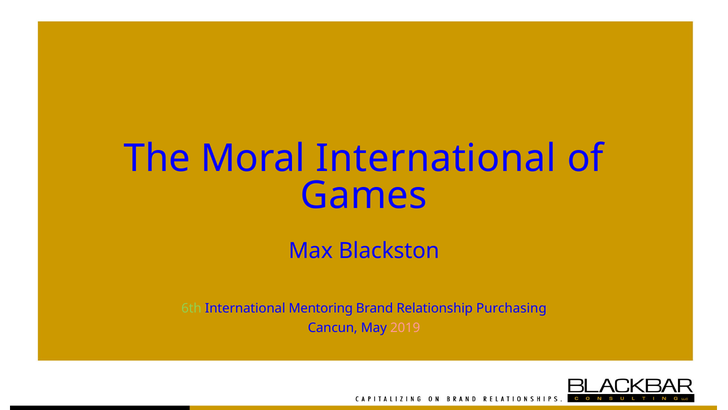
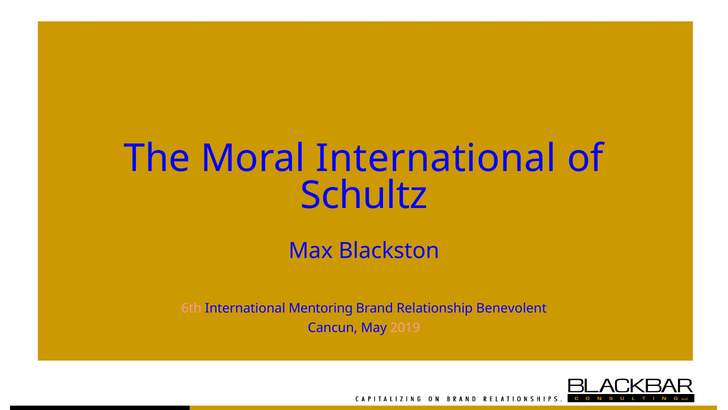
Games: Games -> Schultz
6th colour: light green -> pink
Purchasing: Purchasing -> Benevolent
